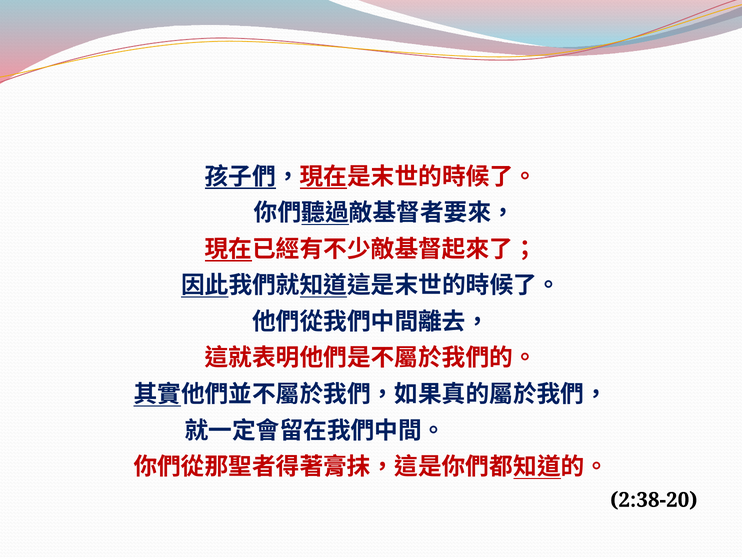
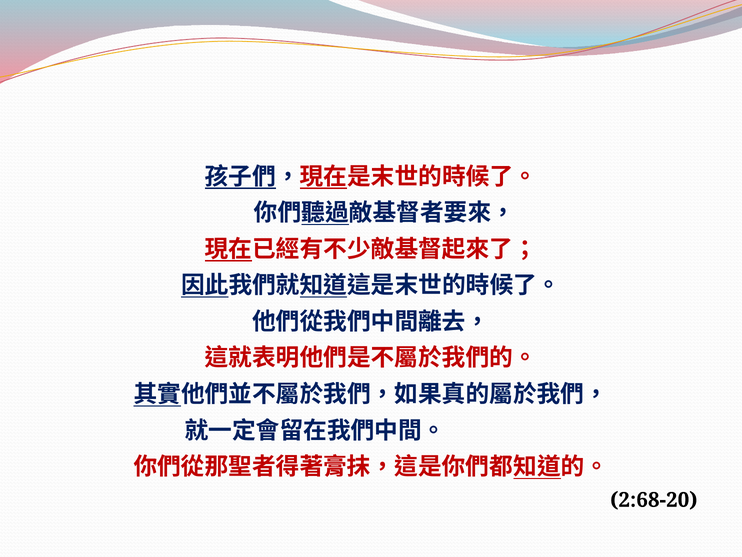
2:38-20: 2:38-20 -> 2:68-20
